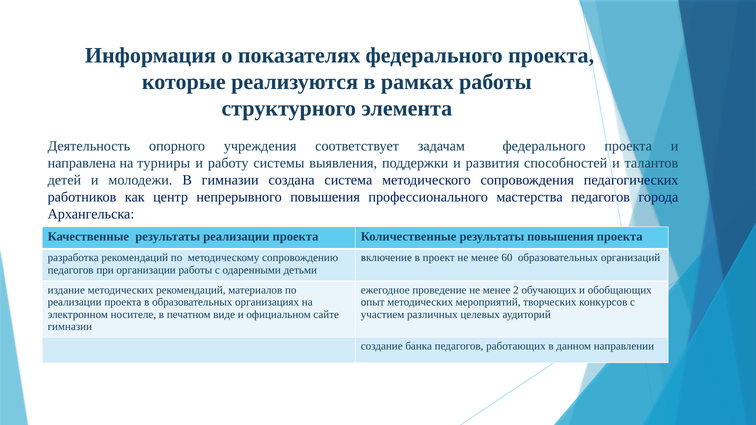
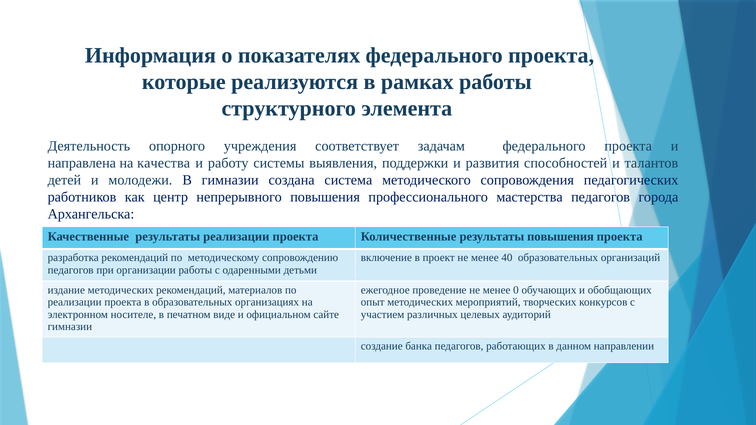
турниры: турниры -> качества
60: 60 -> 40
2: 2 -> 0
